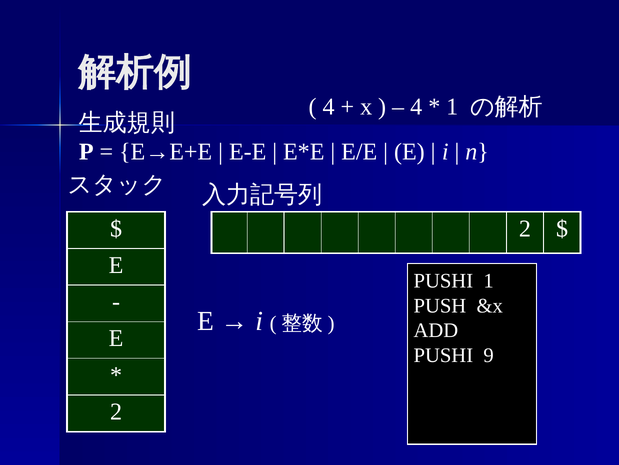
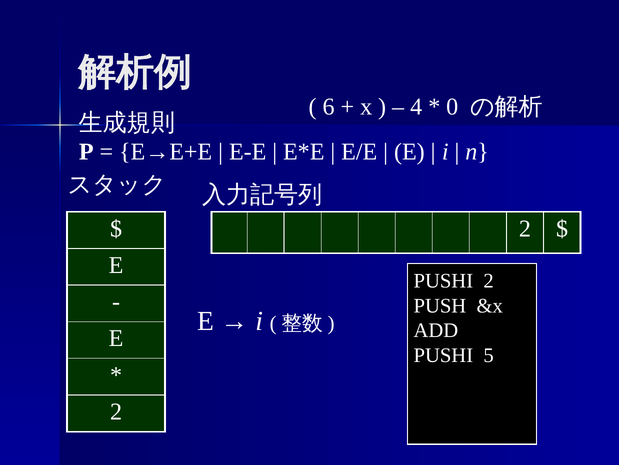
4 at (329, 106): 4 -> 6
1 at (452, 106): 1 -> 0
PUSHI 1: 1 -> 2
9: 9 -> 5
